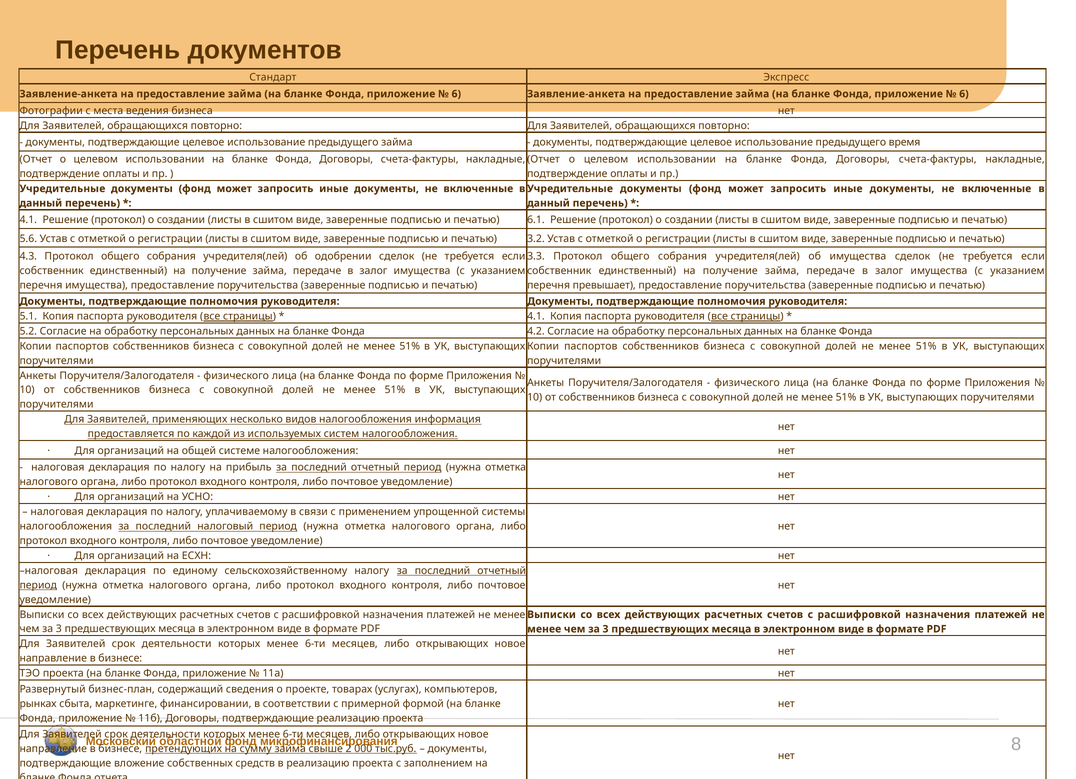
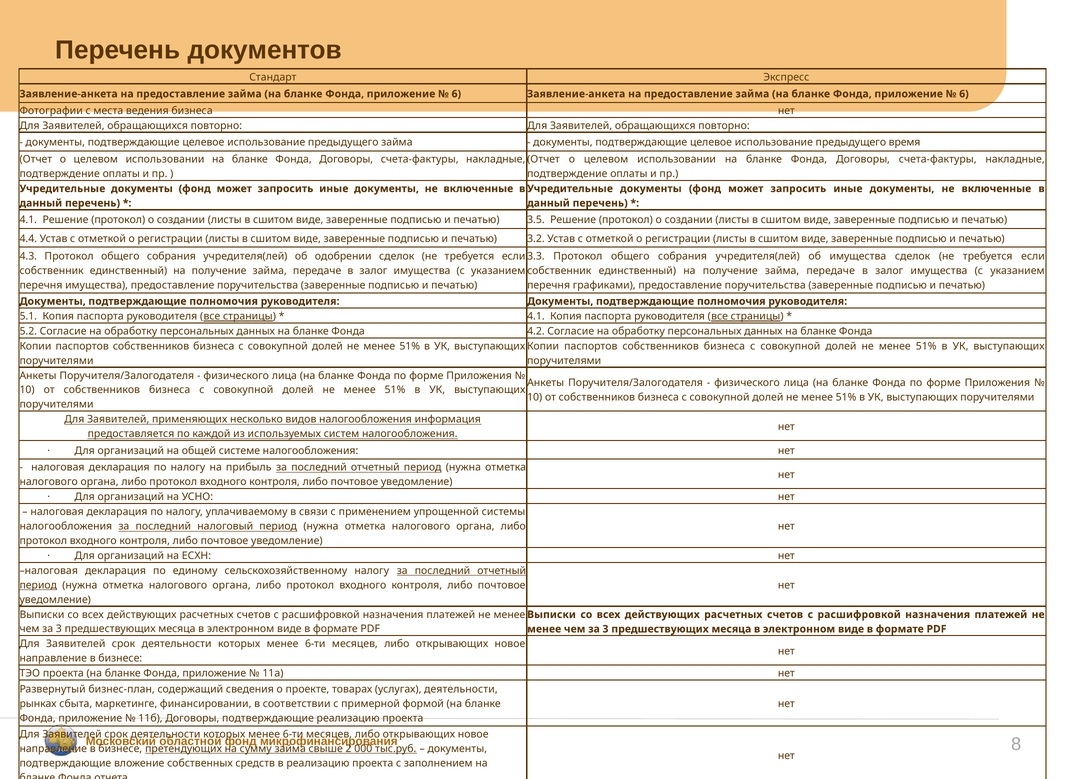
6.1: 6.1 -> 3.5
5.6: 5.6 -> 4.4
перечня превышает: превышает -> графиками
услугах компьютеров: компьютеров -> деятельности
